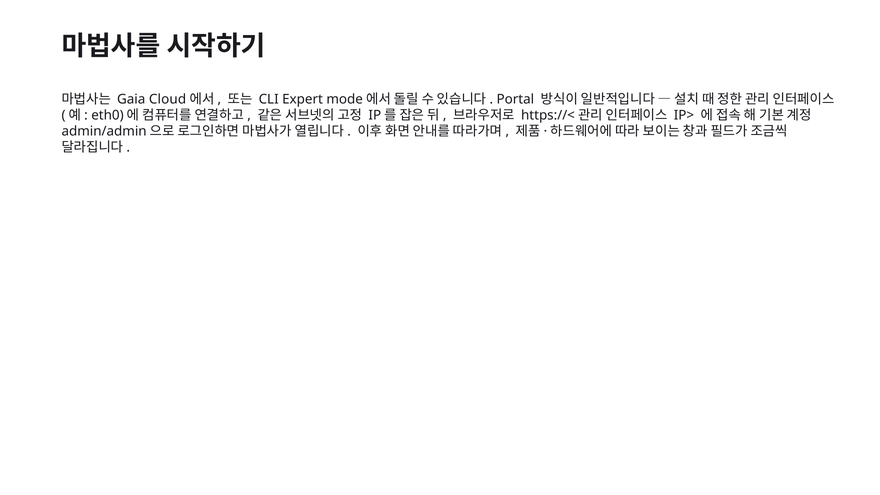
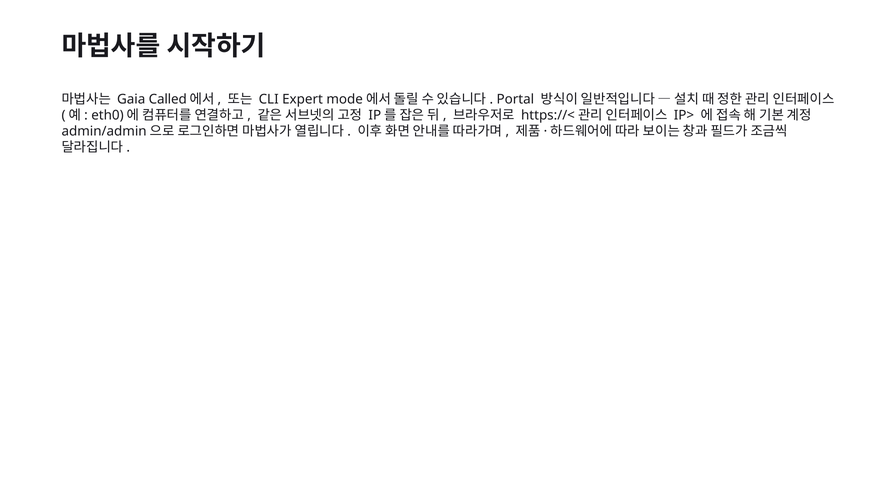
Cloud: Cloud -> Called
